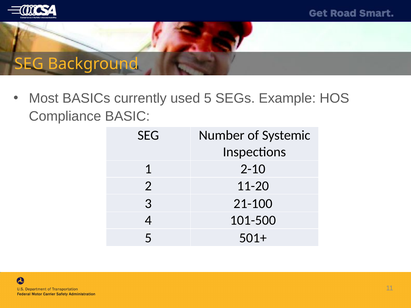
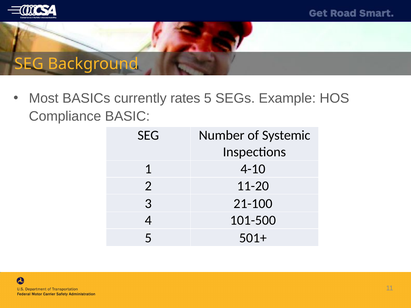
used: used -> rates
2-10: 2-10 -> 4-10
